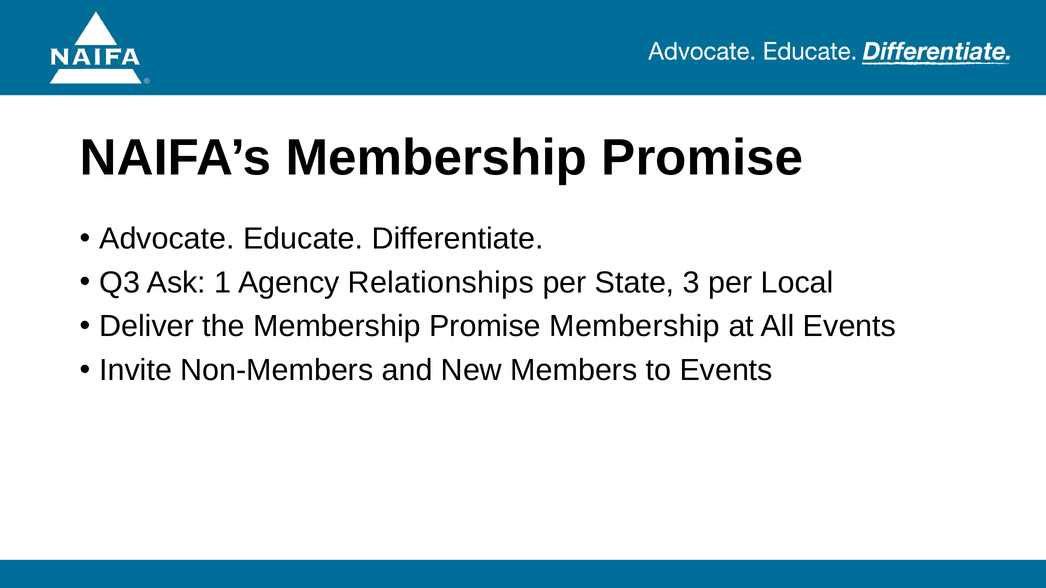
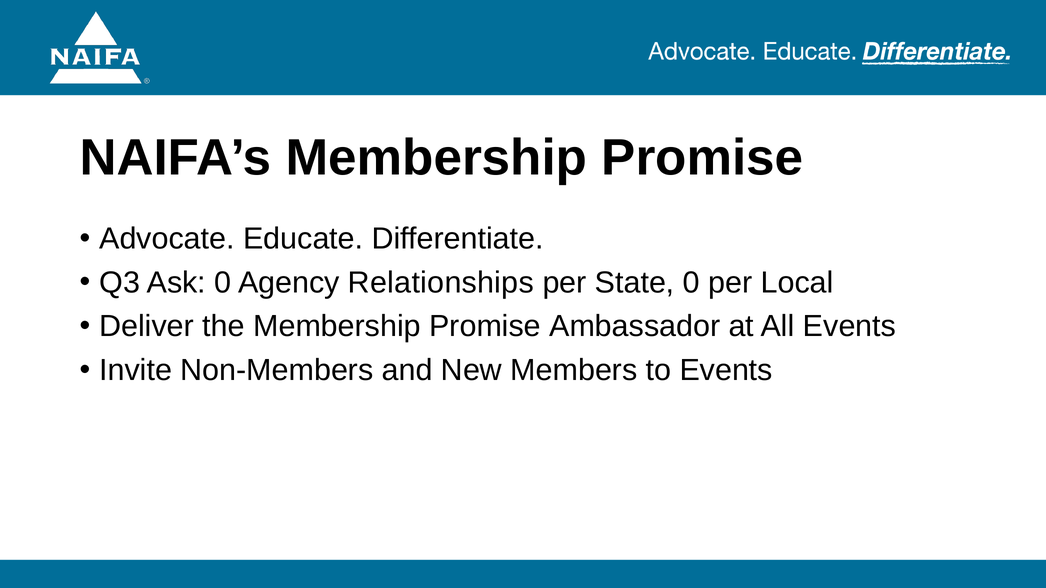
Ask 1: 1 -> 0
State 3: 3 -> 0
Promise Membership: Membership -> Ambassador
